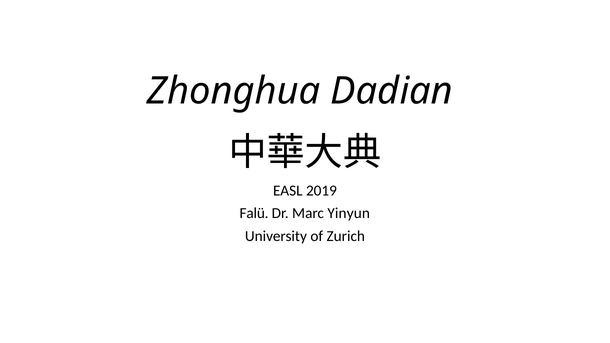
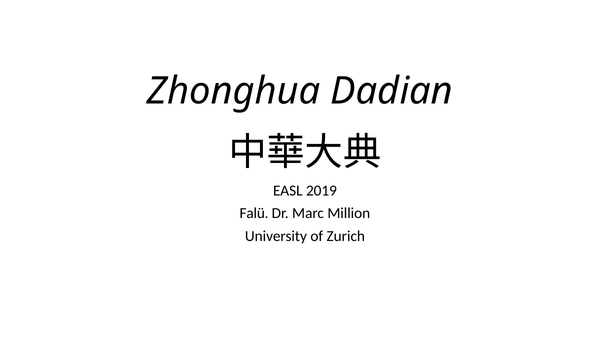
Yinyun: Yinyun -> Million
